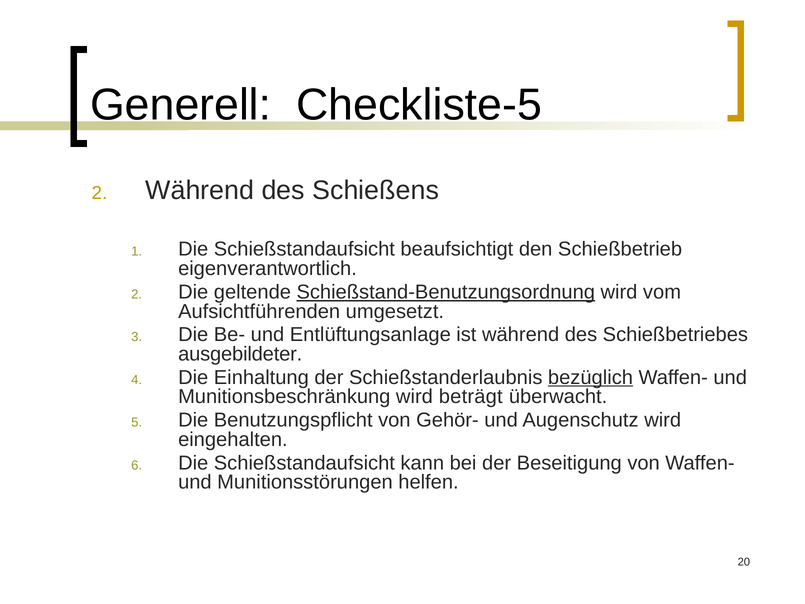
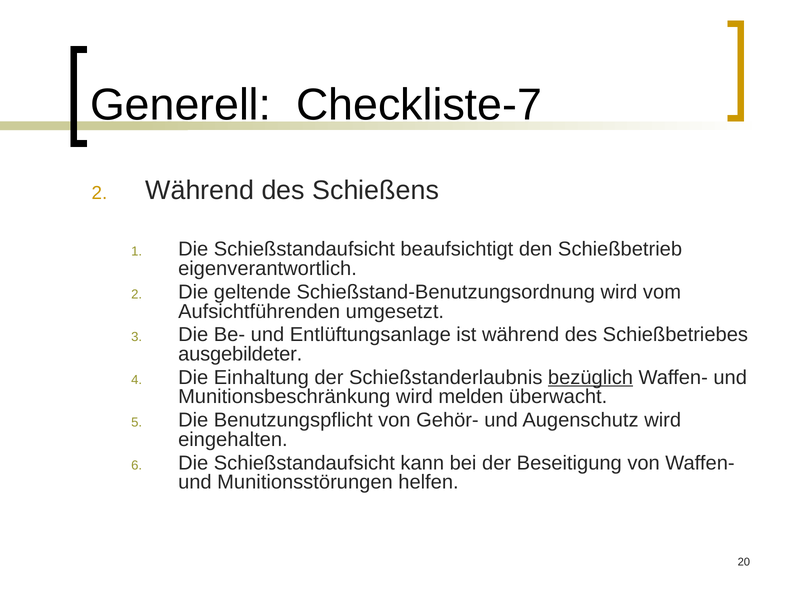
Checkliste-5: Checkliste-5 -> Checkliste-7
Schießstand-Benutzungsordnung underline: present -> none
beträgt: beträgt -> melden
